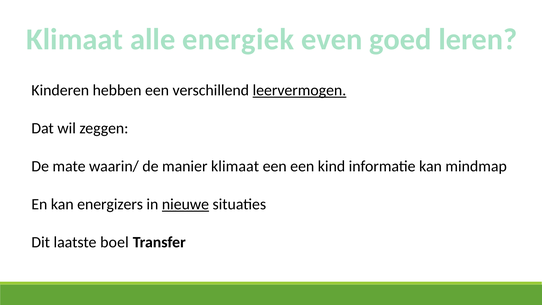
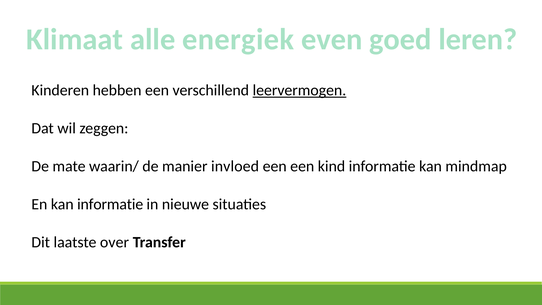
manier klimaat: klimaat -> invloed
kan energizers: energizers -> informatie
nieuwe underline: present -> none
boel: boel -> over
